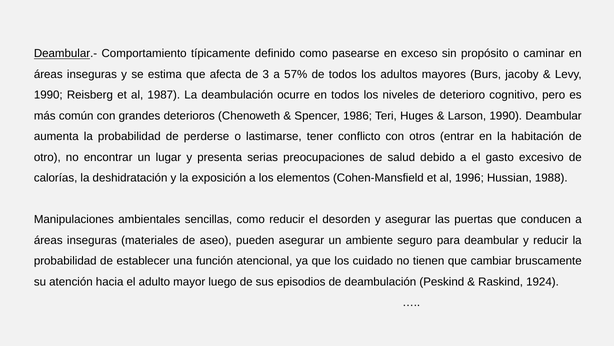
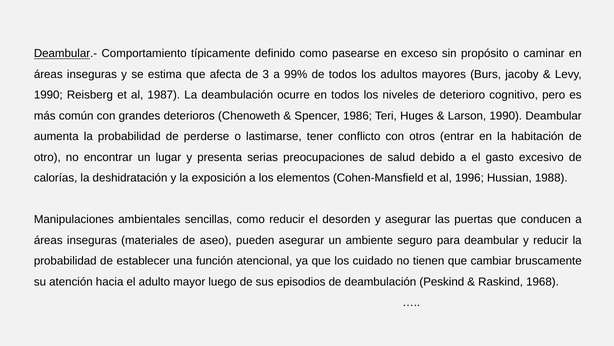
57%: 57% -> 99%
1924: 1924 -> 1968
